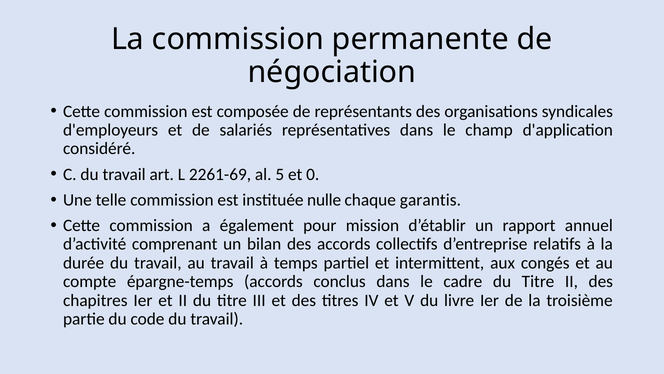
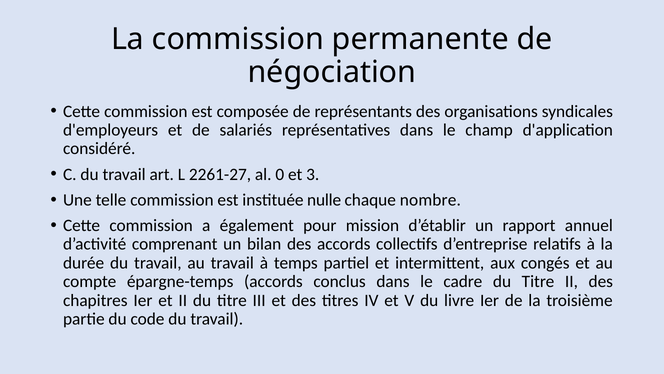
2261-69: 2261-69 -> 2261-27
5: 5 -> 0
0: 0 -> 3
garantis: garantis -> nombre
